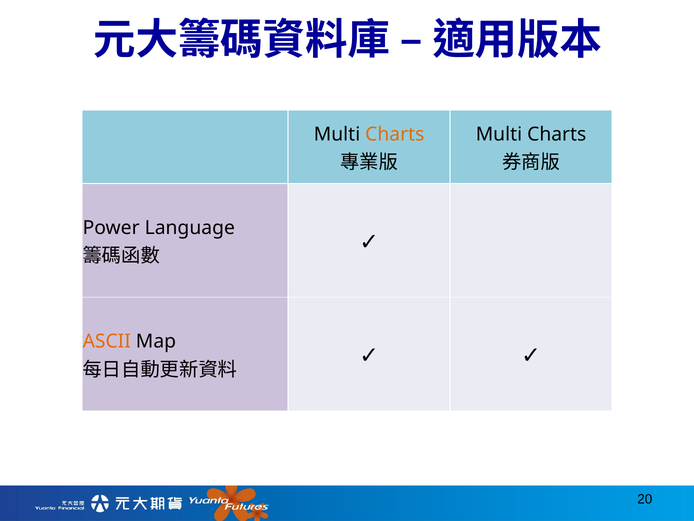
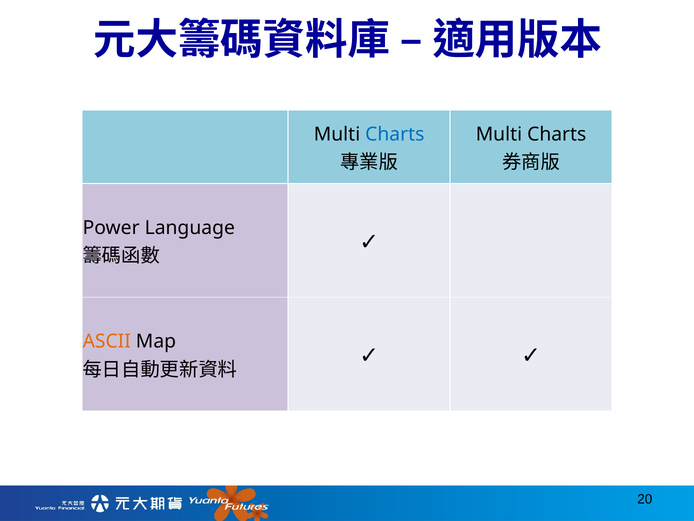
Charts at (395, 134) colour: orange -> blue
